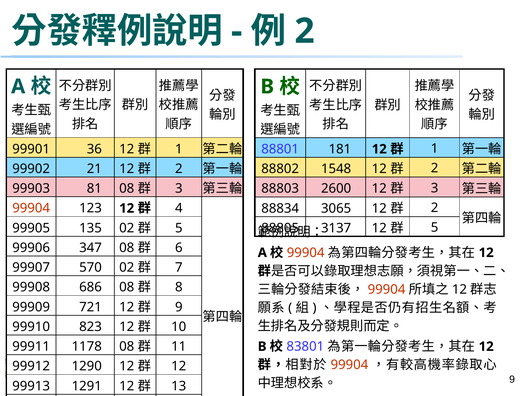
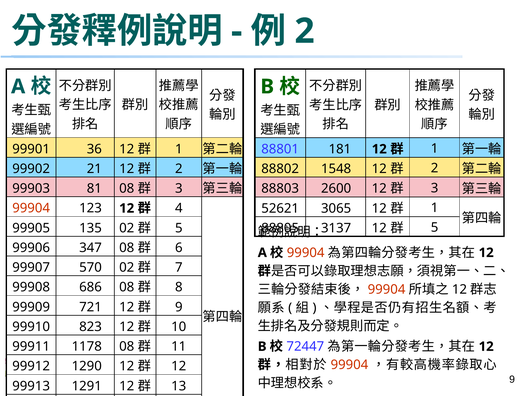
88834: 88834 -> 52621
2 at (435, 208): 2 -> 1
83801: 83801 -> 72447
